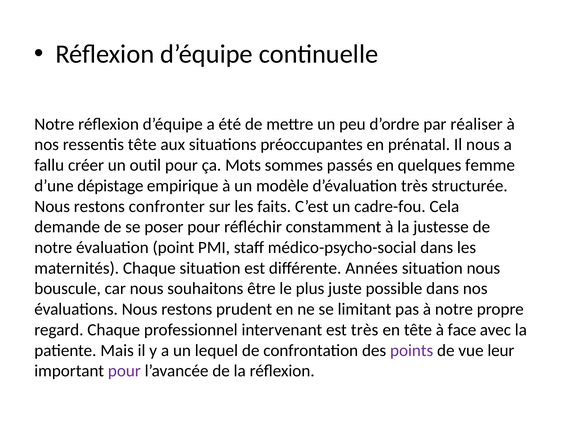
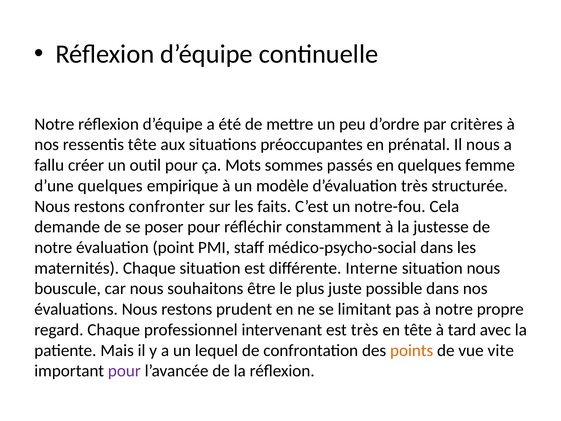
réaliser: réaliser -> critères
d’une dépistage: dépistage -> quelques
cadre-fou: cadre-fou -> notre-fou
Années: Années -> Interne
face: face -> tard
points colour: purple -> orange
leur: leur -> vite
